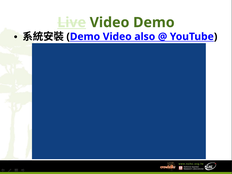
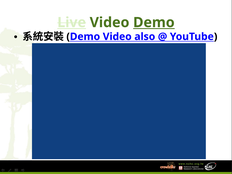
Demo at (154, 22) underline: none -> present
